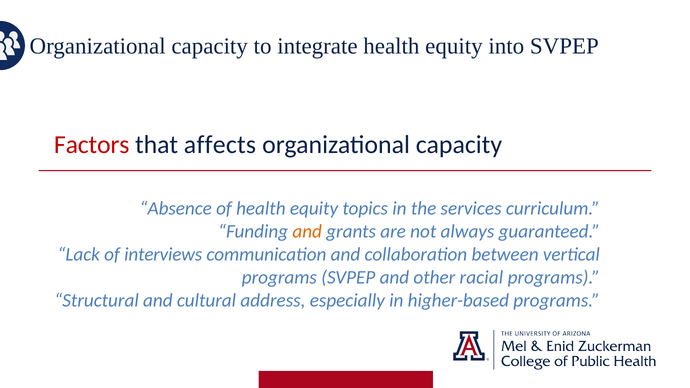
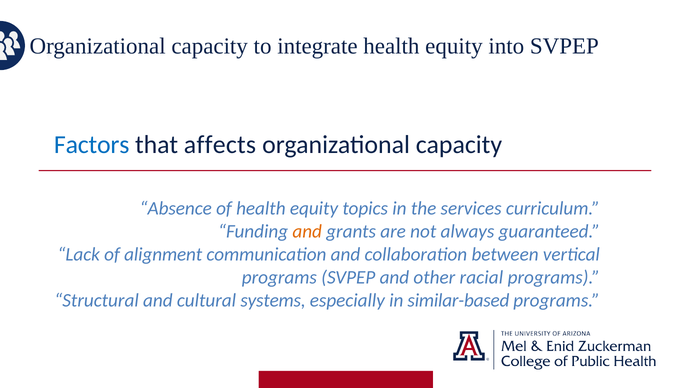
Factors colour: red -> blue
interviews: interviews -> alignment
address: address -> systems
higher-based: higher-based -> similar-based
